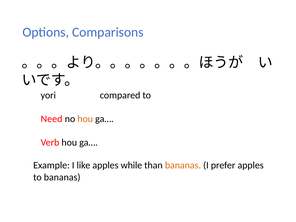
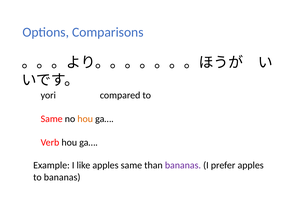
Need at (52, 119): Need -> Same
apples while: while -> same
bananas at (183, 165) colour: orange -> purple
